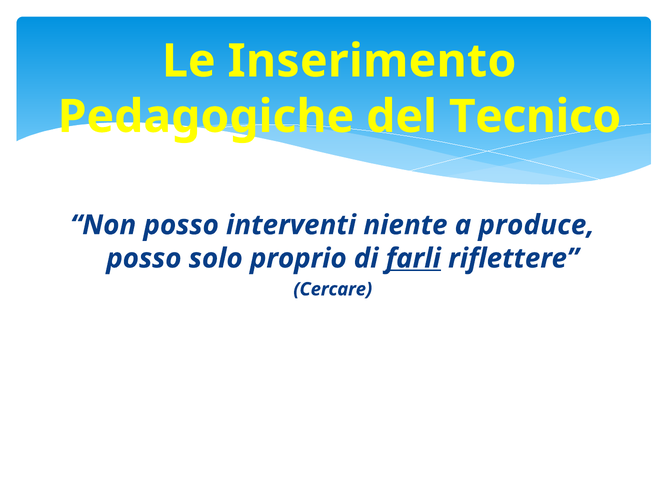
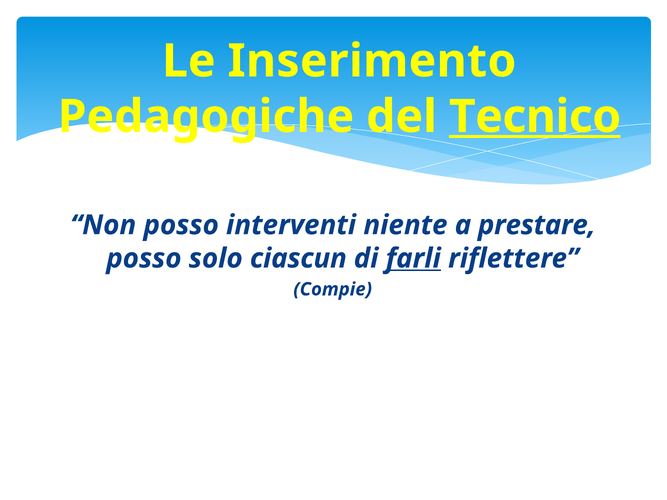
Tecnico underline: none -> present
produce: produce -> prestare
proprio: proprio -> ciascun
Cercare: Cercare -> Compie
